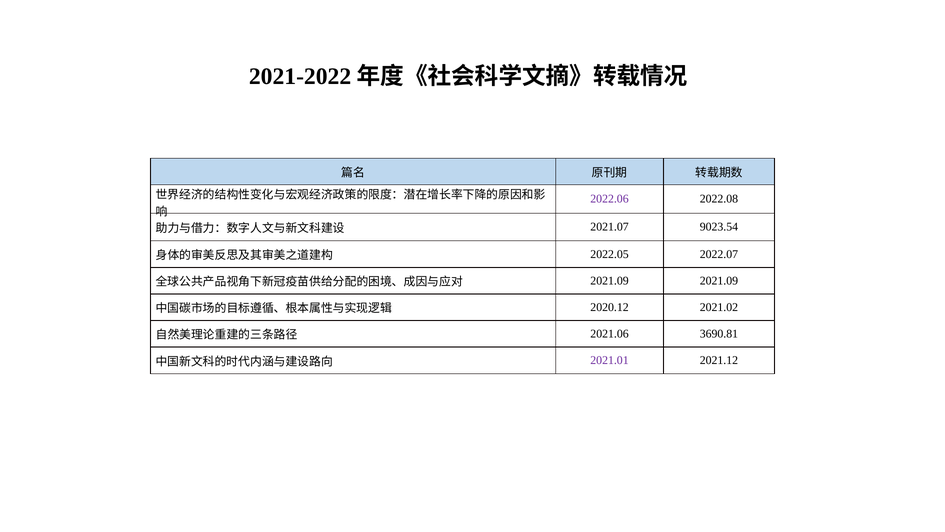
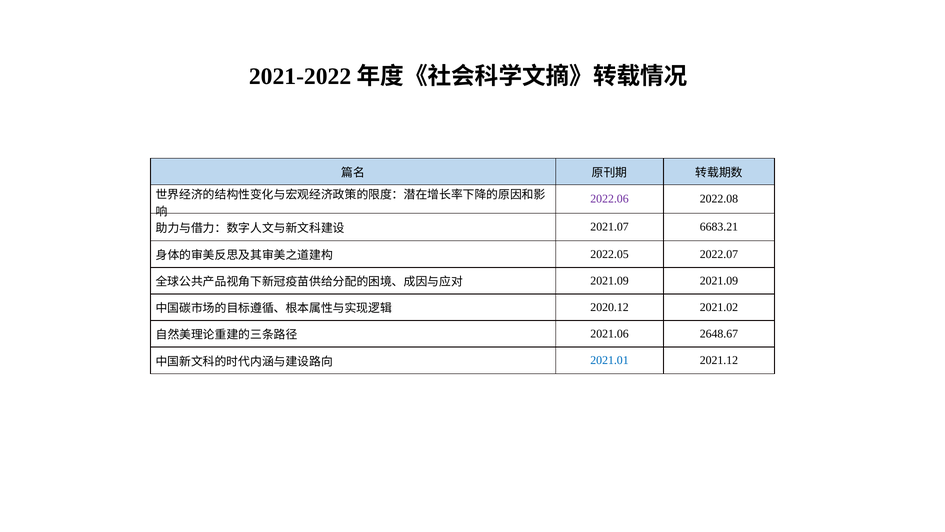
9023.54: 9023.54 -> 6683.21
3690.81: 3690.81 -> 2648.67
2021.01 colour: purple -> blue
